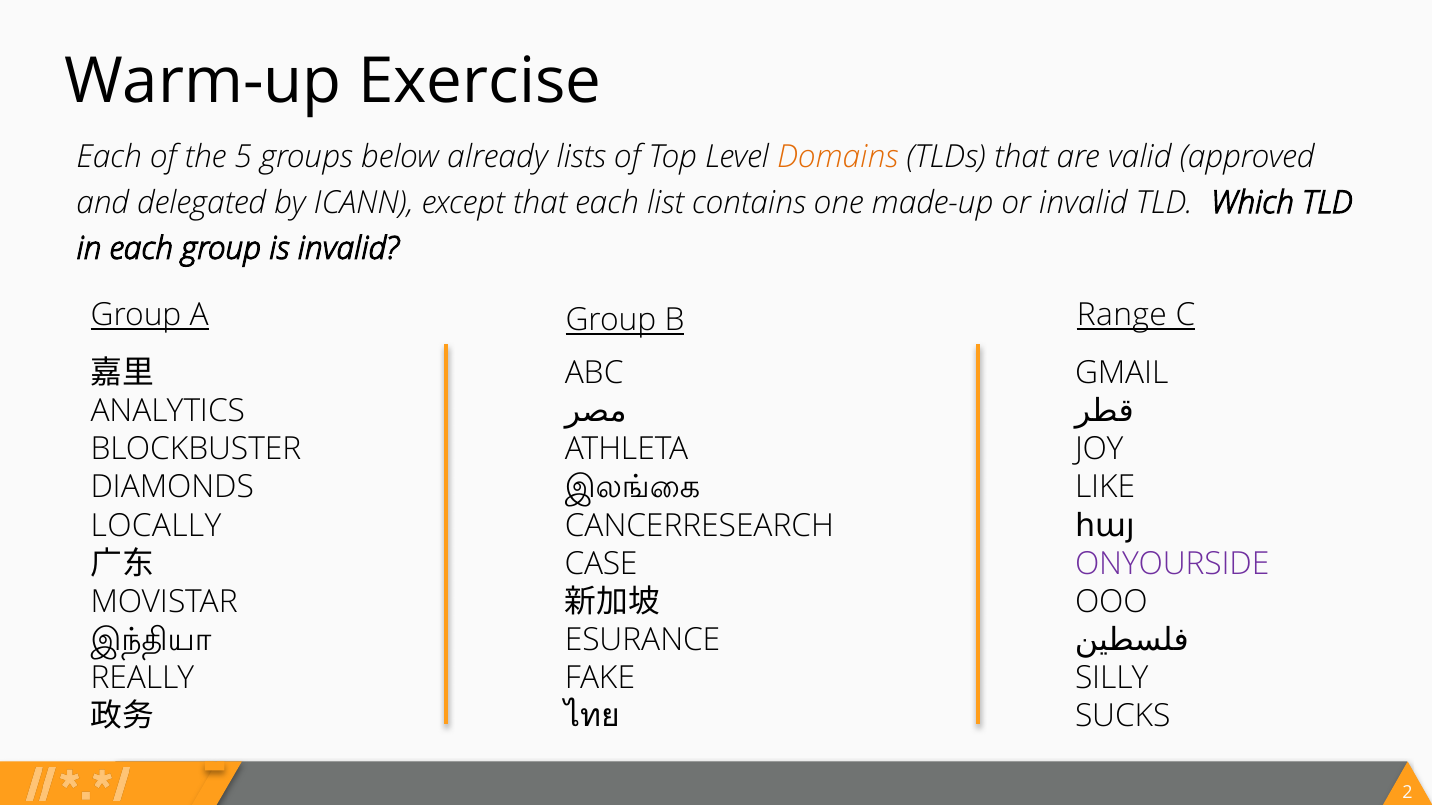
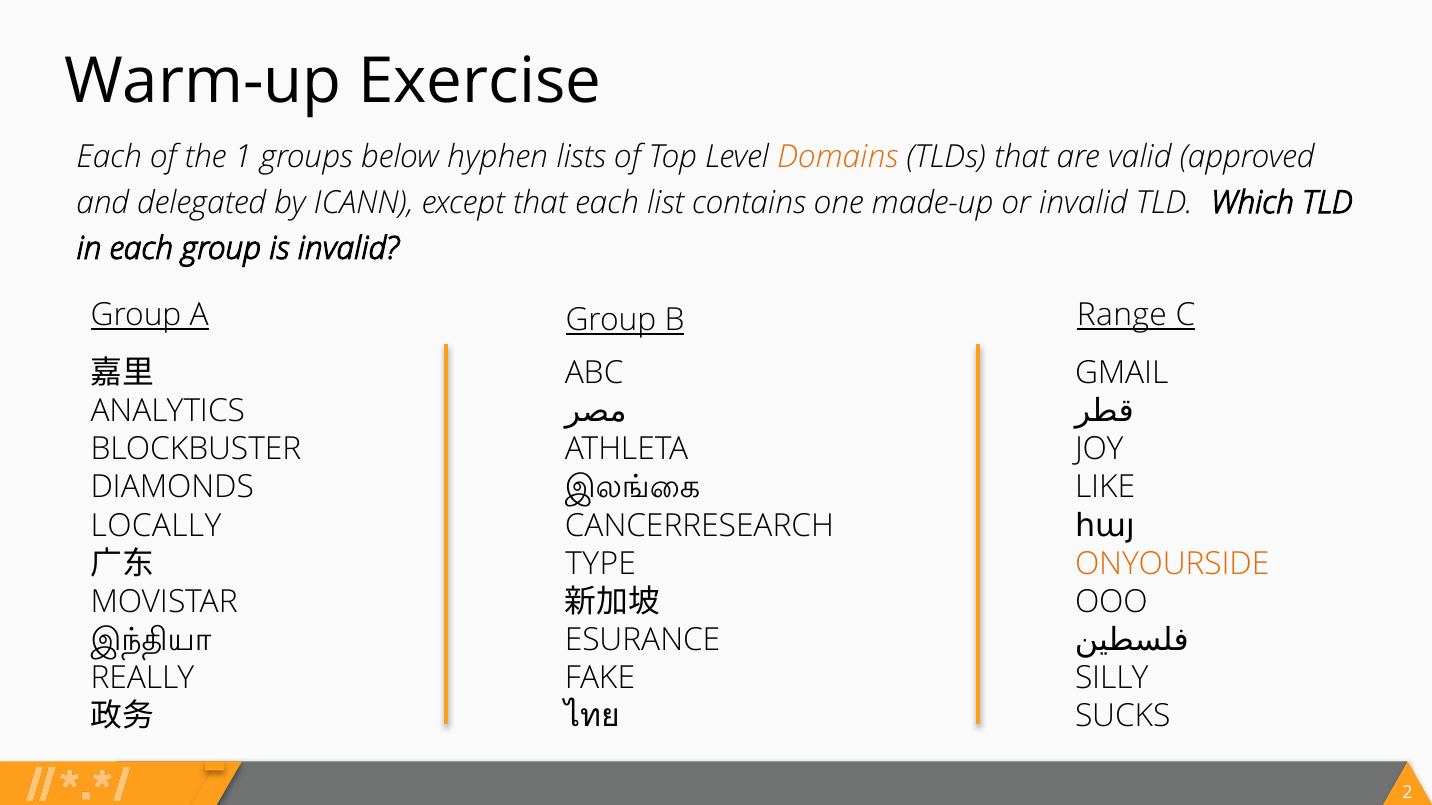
5: 5 -> 1
already: already -> hyphen
CASE: CASE -> TYPE
ONYOURSIDE colour: purple -> orange
